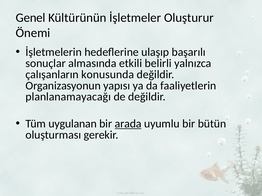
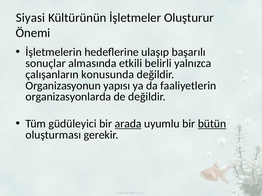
Genel: Genel -> Siyasi
planlanamayacağı: planlanamayacağı -> organizasyonlarda
uygulanan: uygulanan -> güdüleyici
bütün underline: none -> present
